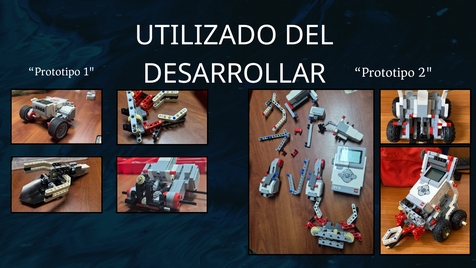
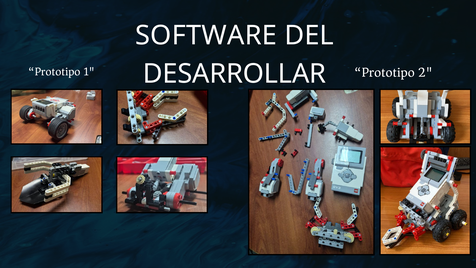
UTILIZADO: UTILIZADO -> SOFTWARE
